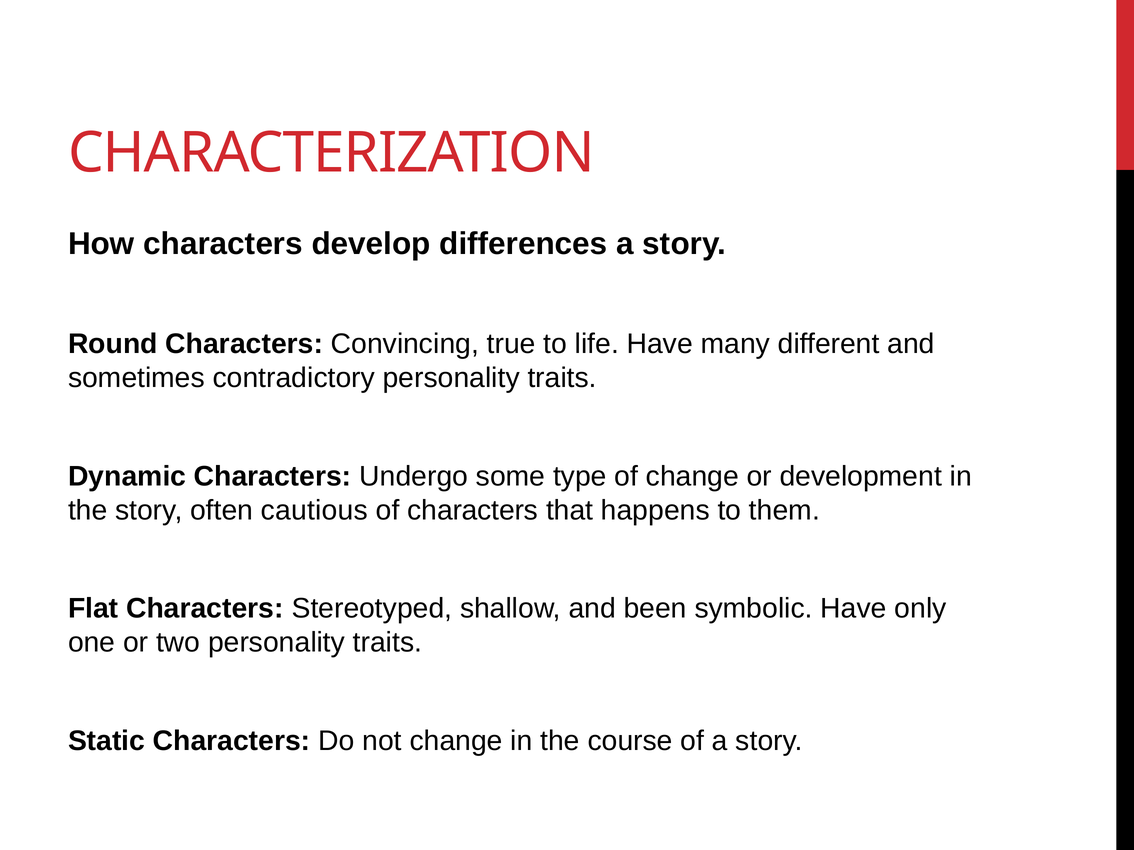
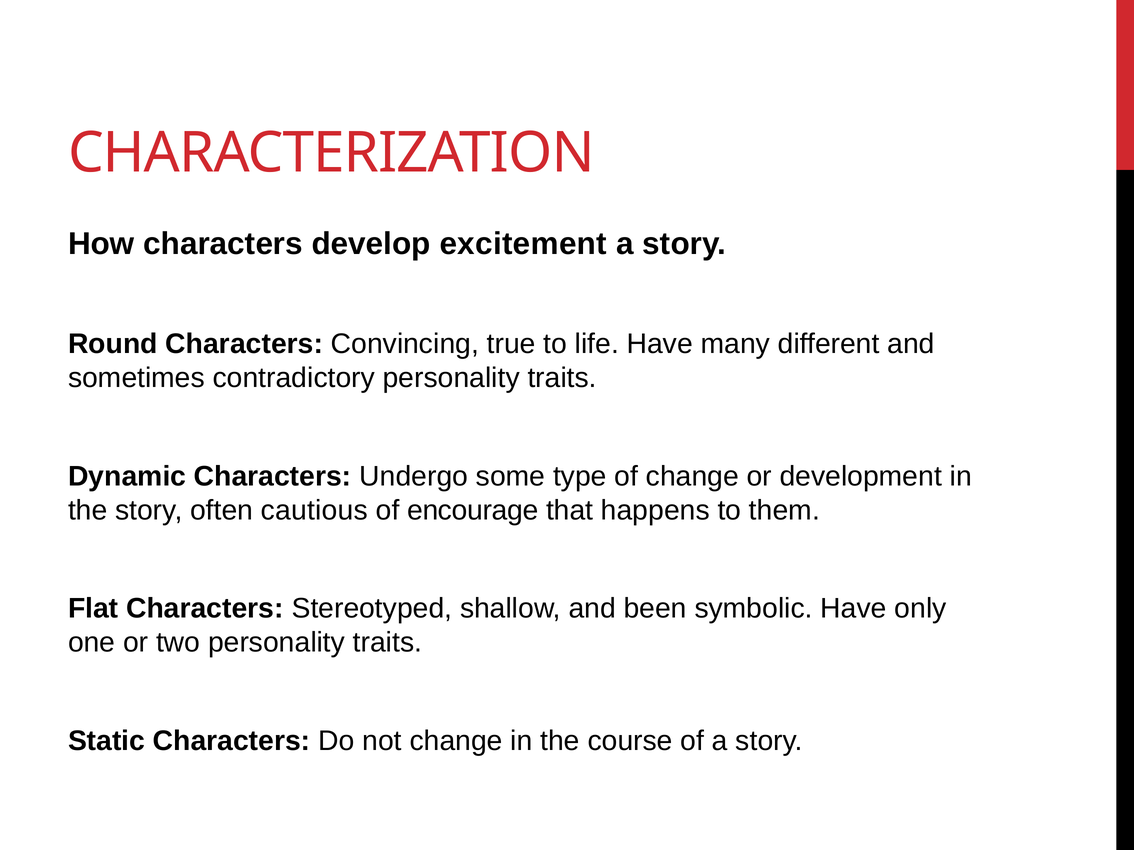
differences: differences -> excitement
of characters: characters -> encourage
